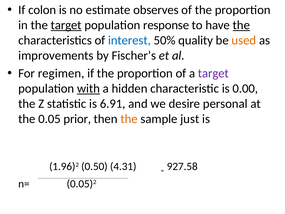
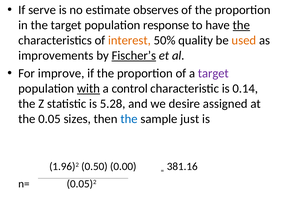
colon: colon -> serve
target at (66, 25) underline: present -> none
interest colour: blue -> orange
Fischer’s underline: none -> present
regimen: regimen -> improve
hidden: hidden -> control
0.00: 0.00 -> 0.14
6.91: 6.91 -> 5.28
personal: personal -> assigned
prior: prior -> sizes
the at (129, 119) colour: orange -> blue
4.31: 4.31 -> 0.00
927.58: 927.58 -> 381.16
